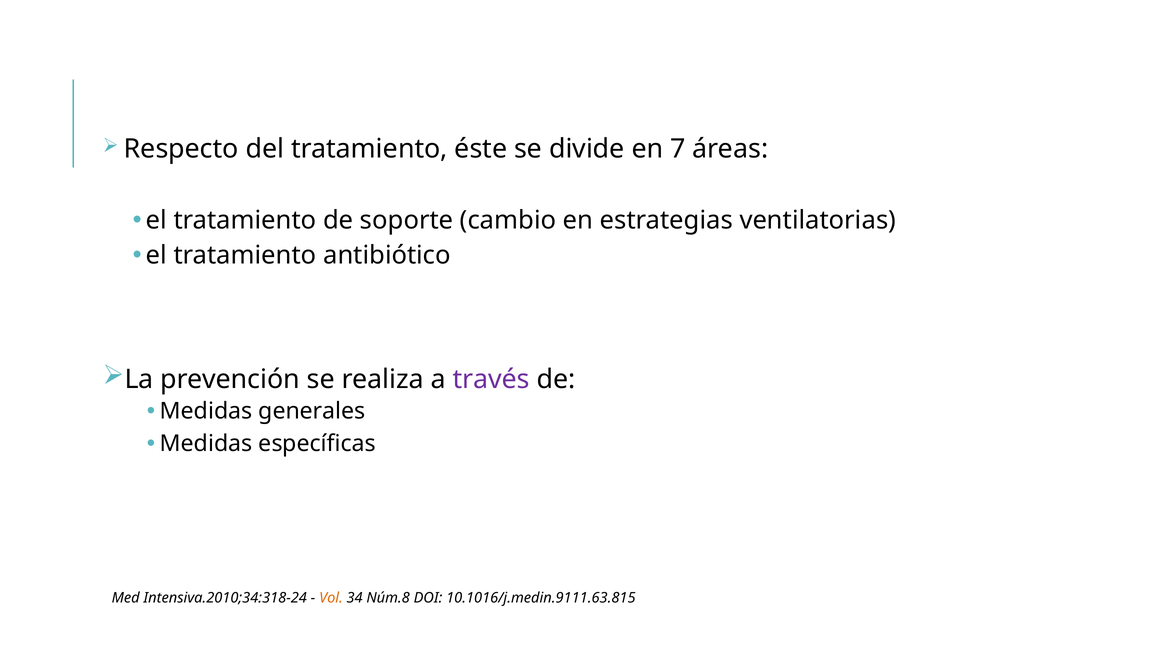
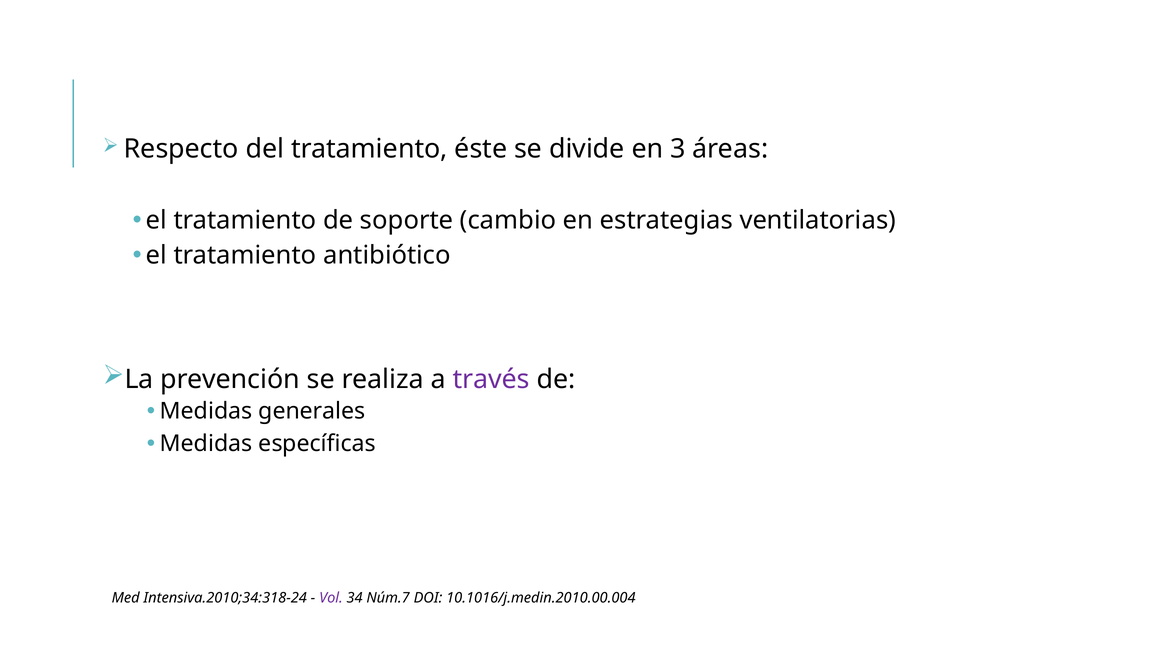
7: 7 -> 3
Vol colour: orange -> purple
Núm.8: Núm.8 -> Núm.7
10.1016/j.medin.9111.63.815: 10.1016/j.medin.9111.63.815 -> 10.1016/j.medin.2010.00.004
